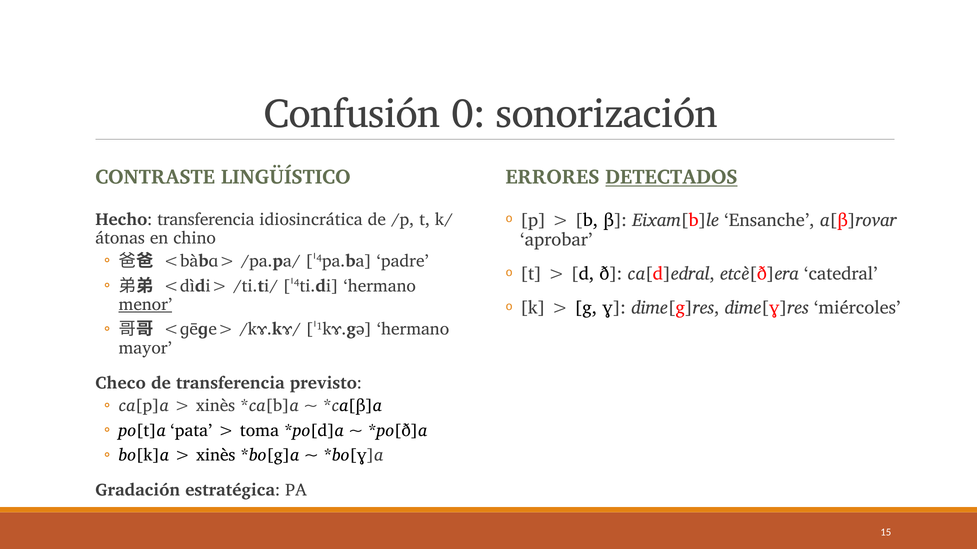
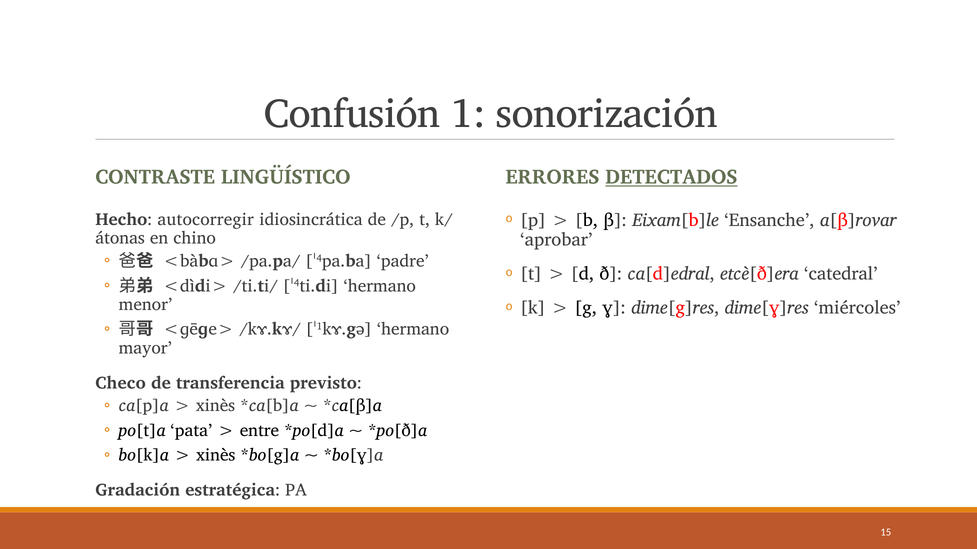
0: 0 -> 1
Hecho transferencia: transferencia -> autocorregir
menor underline: present -> none
toma: toma -> entre
